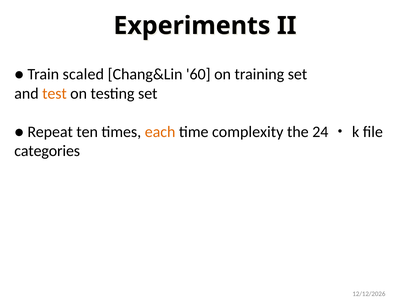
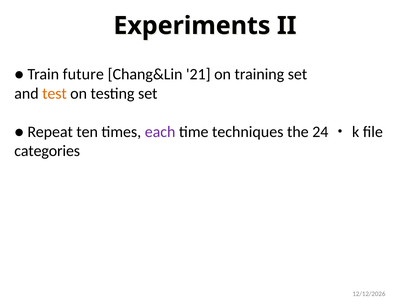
scaled: scaled -> future
60: 60 -> 21
each colour: orange -> purple
complexity: complexity -> techniques
